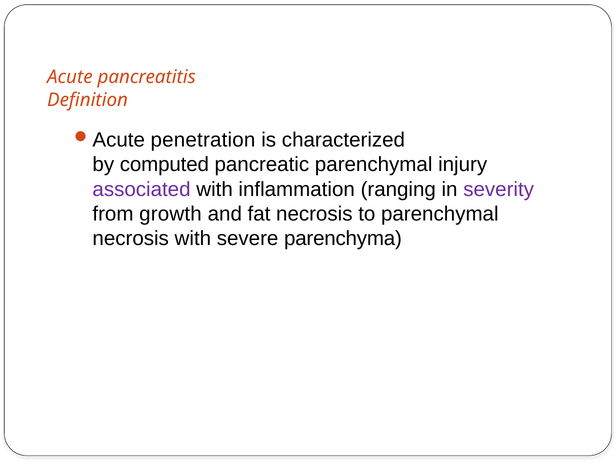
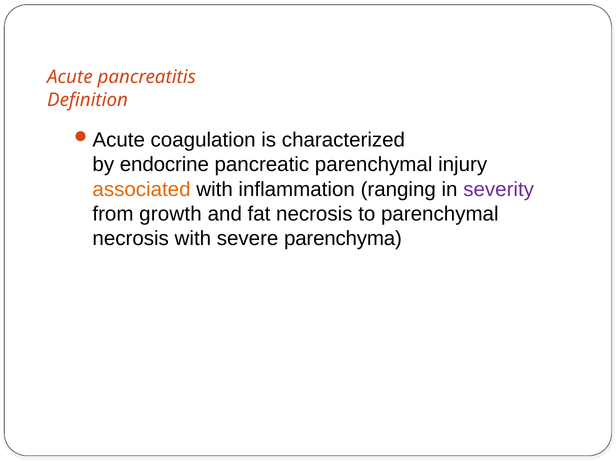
penetration: penetration -> coagulation
computed: computed -> endocrine
associated colour: purple -> orange
